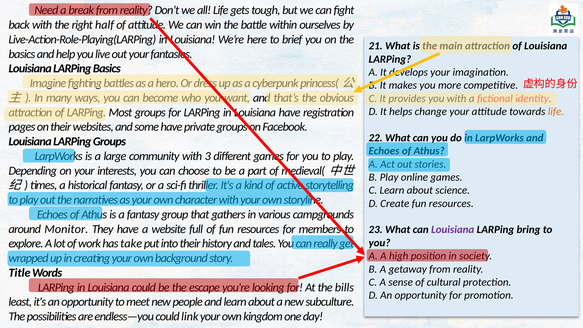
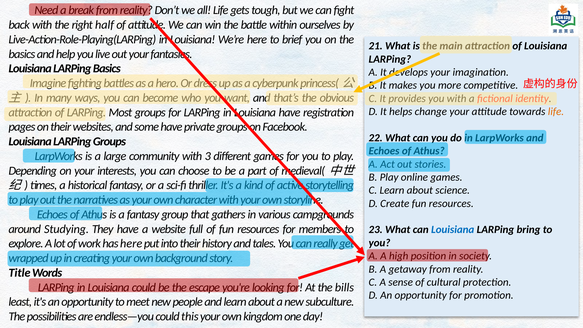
Monitor: Monitor -> Studying
Louisiana at (453, 230) colour: purple -> blue
has take: take -> here
link: link -> this
